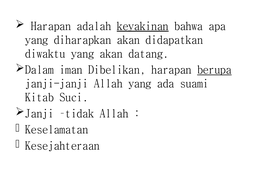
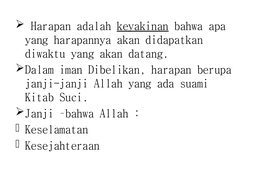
diharapkan: diharapkan -> harapannya
berupa underline: present -> none
Janji tidak: tidak -> bahwa
